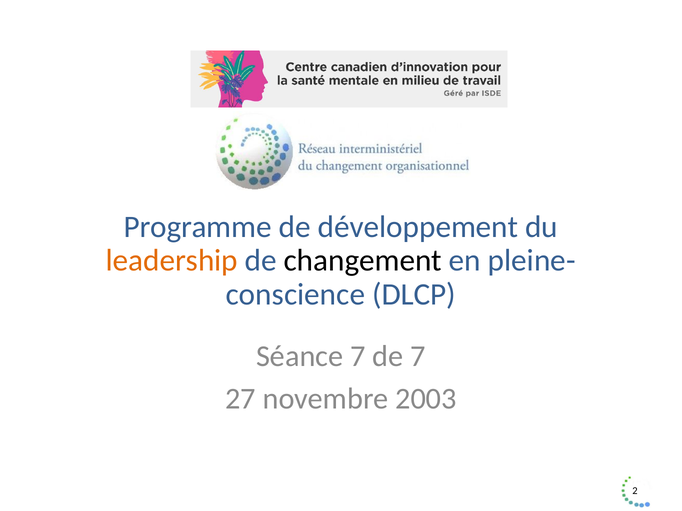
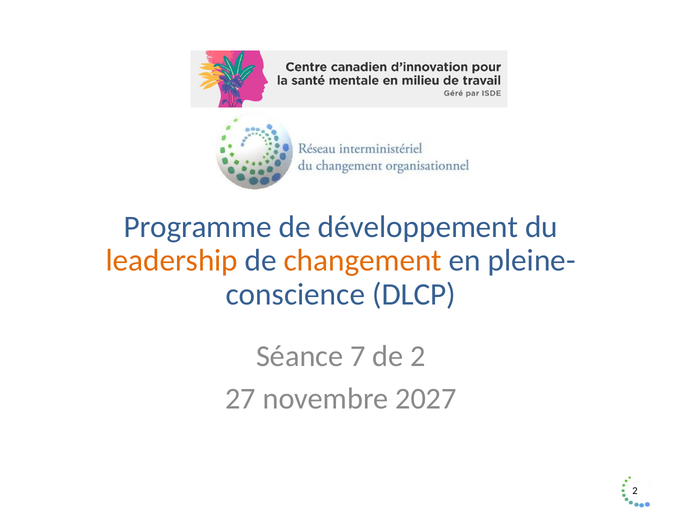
changement colour: black -> orange
de 7: 7 -> 2
2003: 2003 -> 2027
